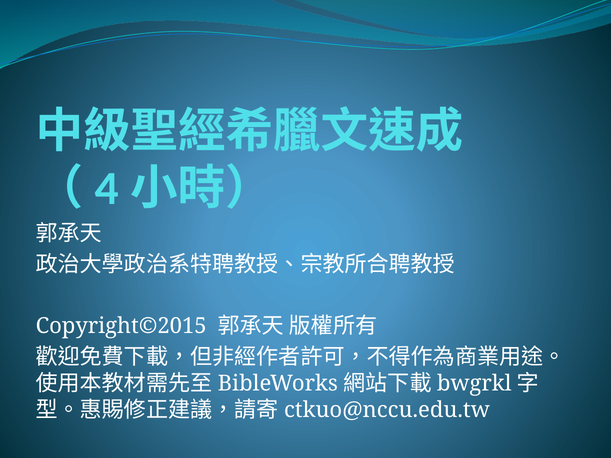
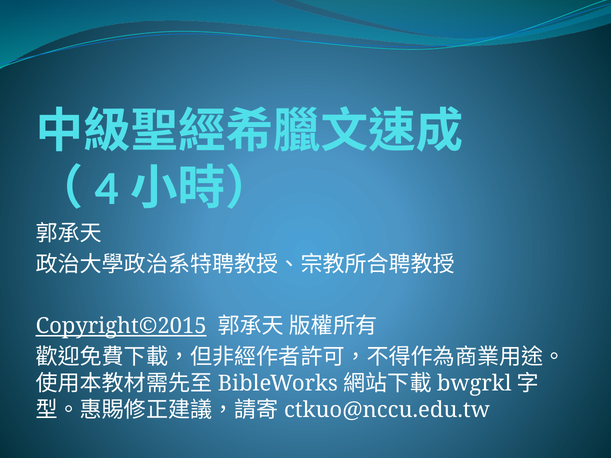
Copyright©2015 underline: none -> present
